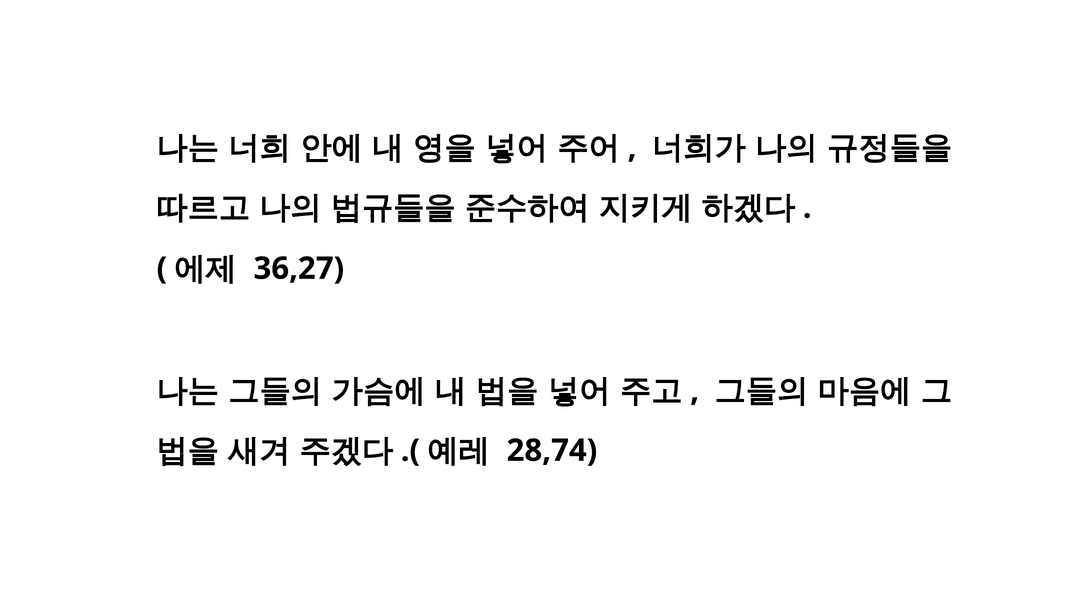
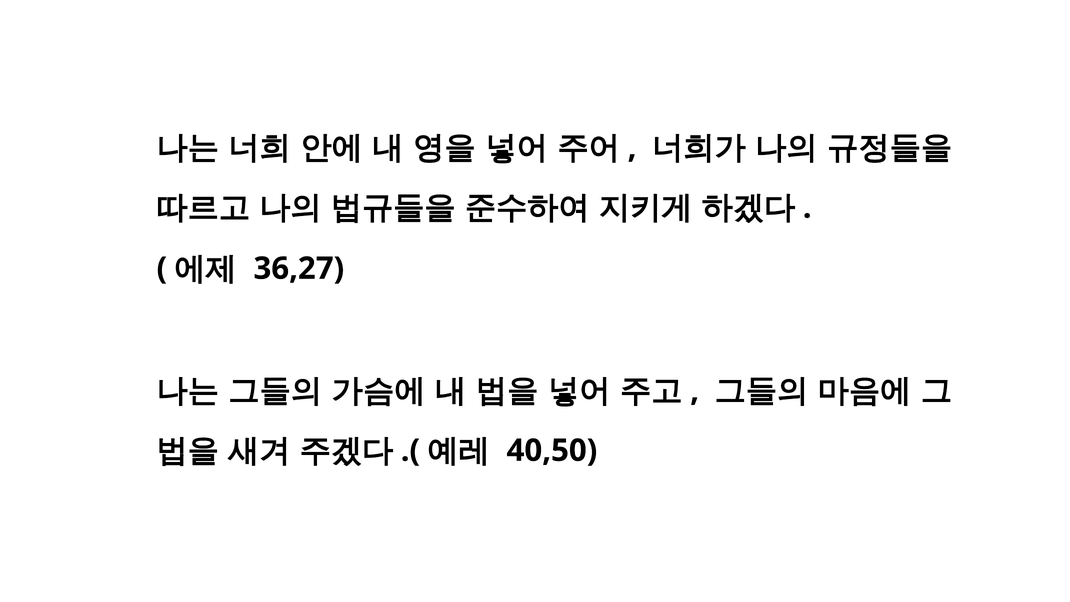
28,74: 28,74 -> 40,50
